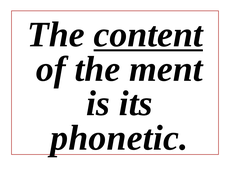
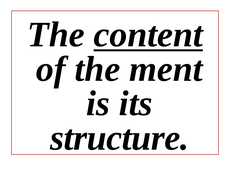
phonetic: phonetic -> structure
